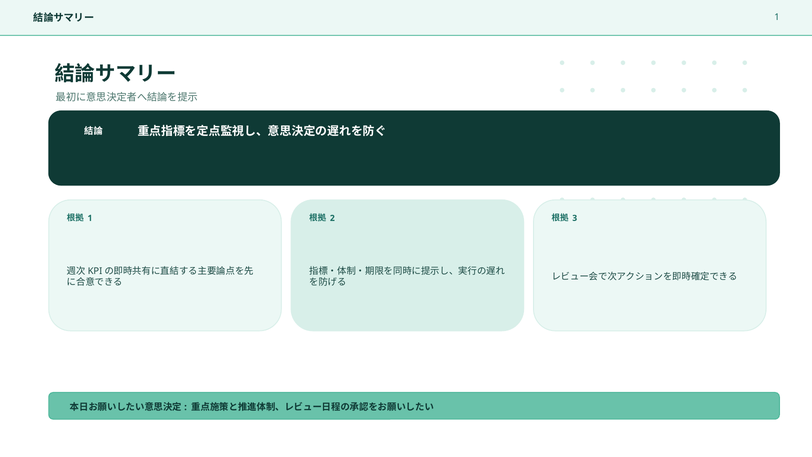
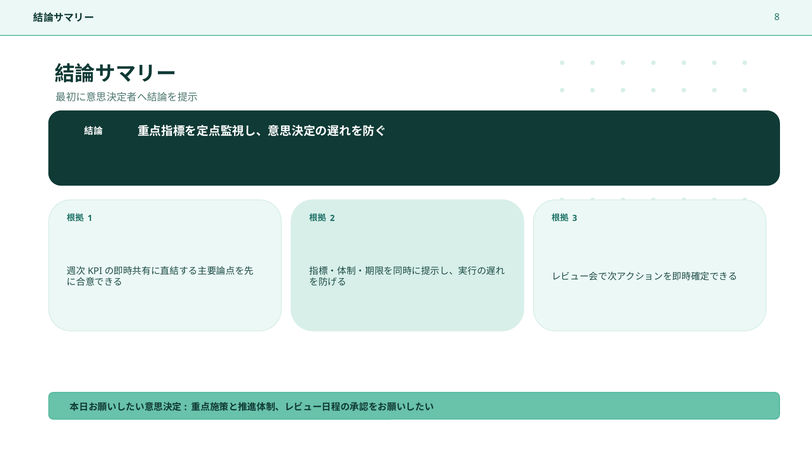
1 at (777, 17): 1 -> 8
